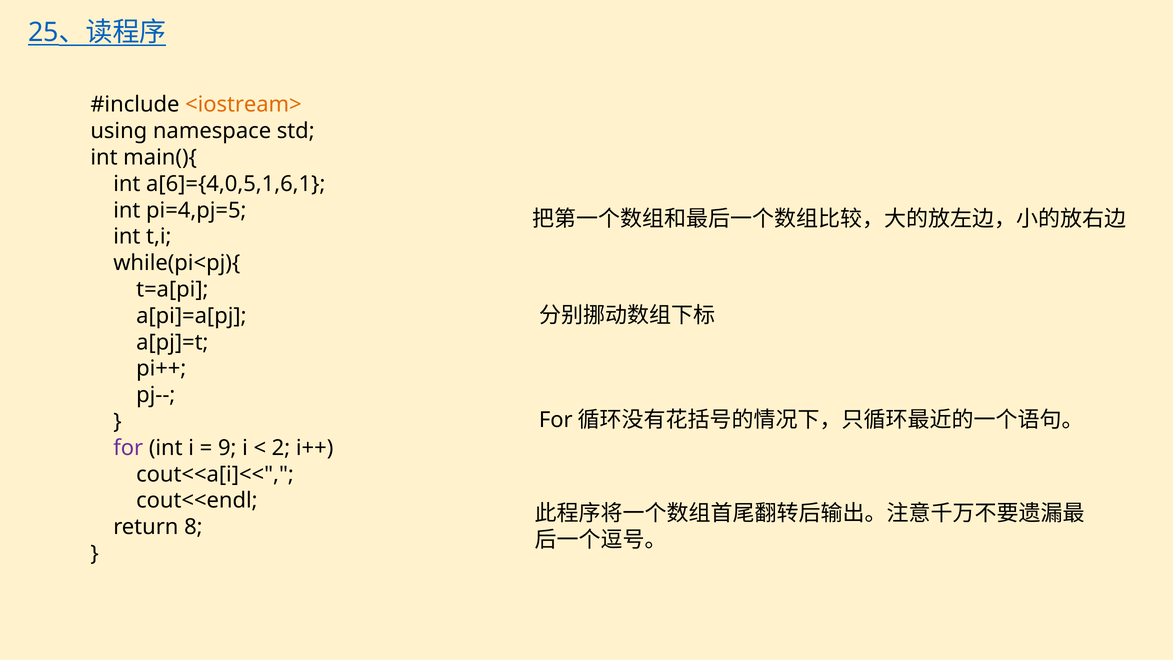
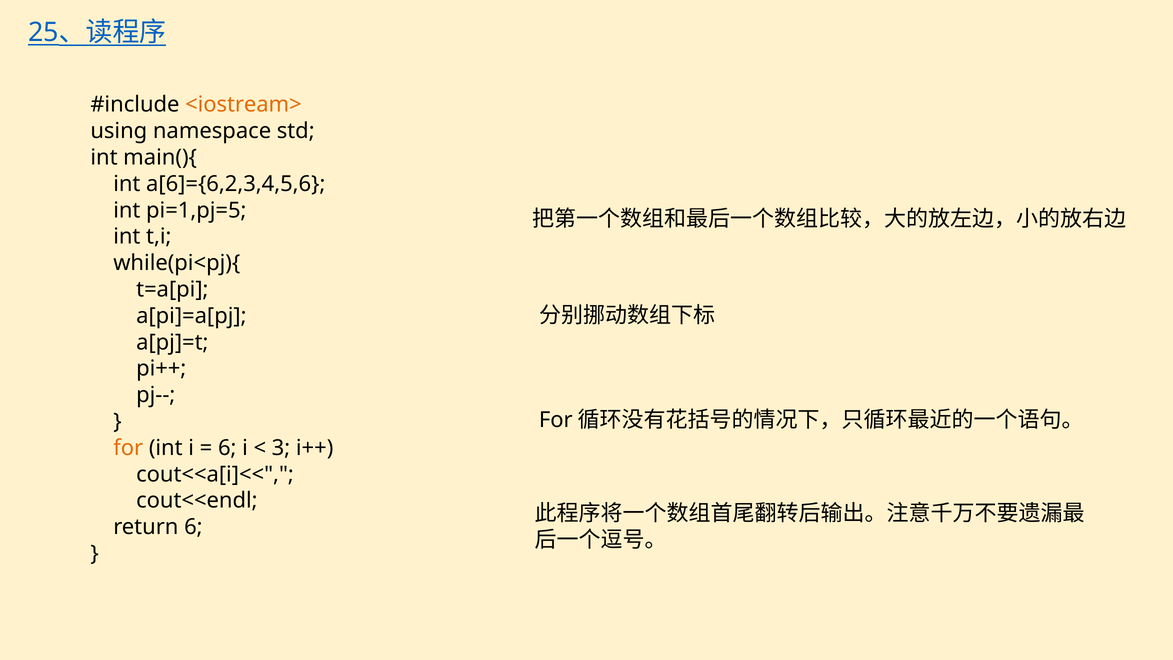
a[6]={4,0,5,1,6,1: a[6]={4,0,5,1,6,1 -> a[6]={6,2,3,4,5,6
pi=4,pj=5: pi=4,pj=5 -> pi=1,pj=5
for colour: purple -> orange
9 at (227, 448): 9 -> 6
2: 2 -> 3
return 8: 8 -> 6
